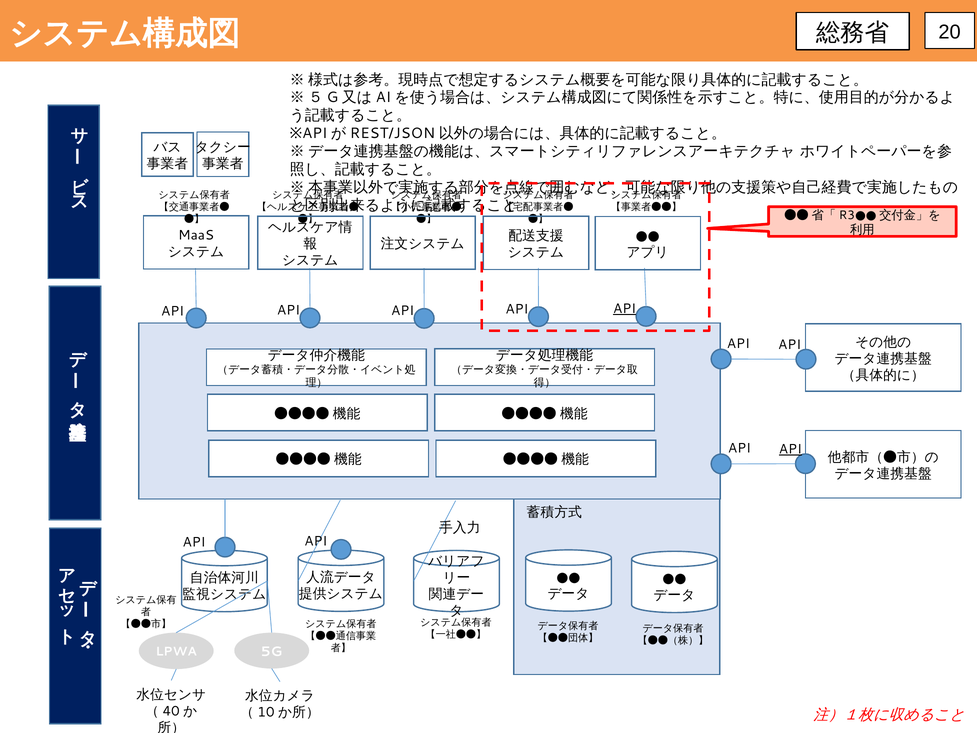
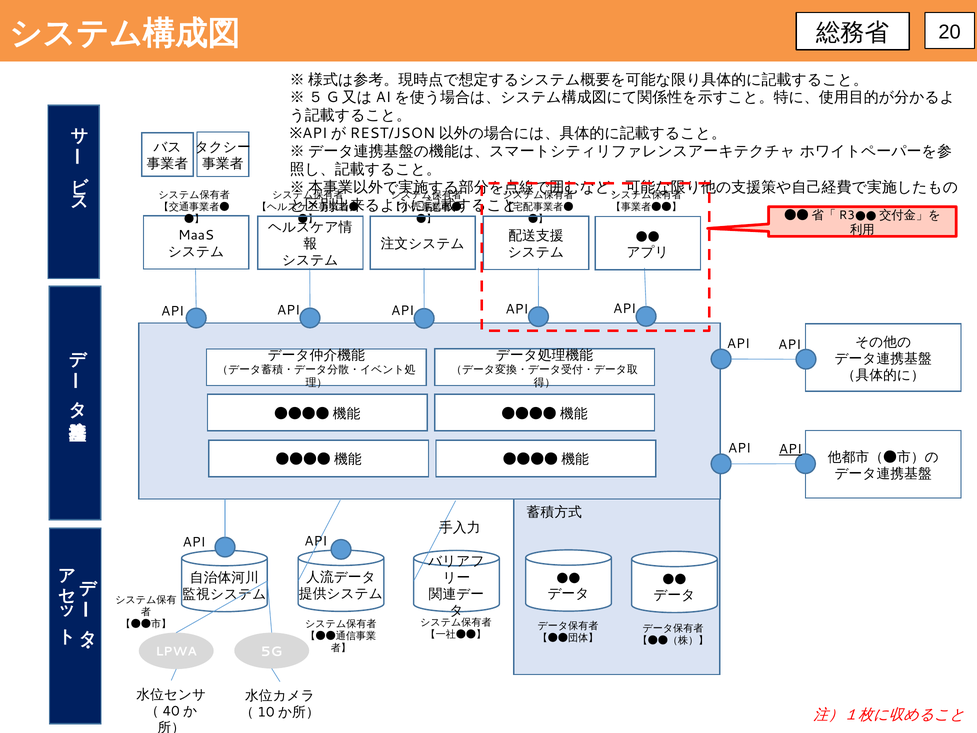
API at (625, 309) underline: present -> none
